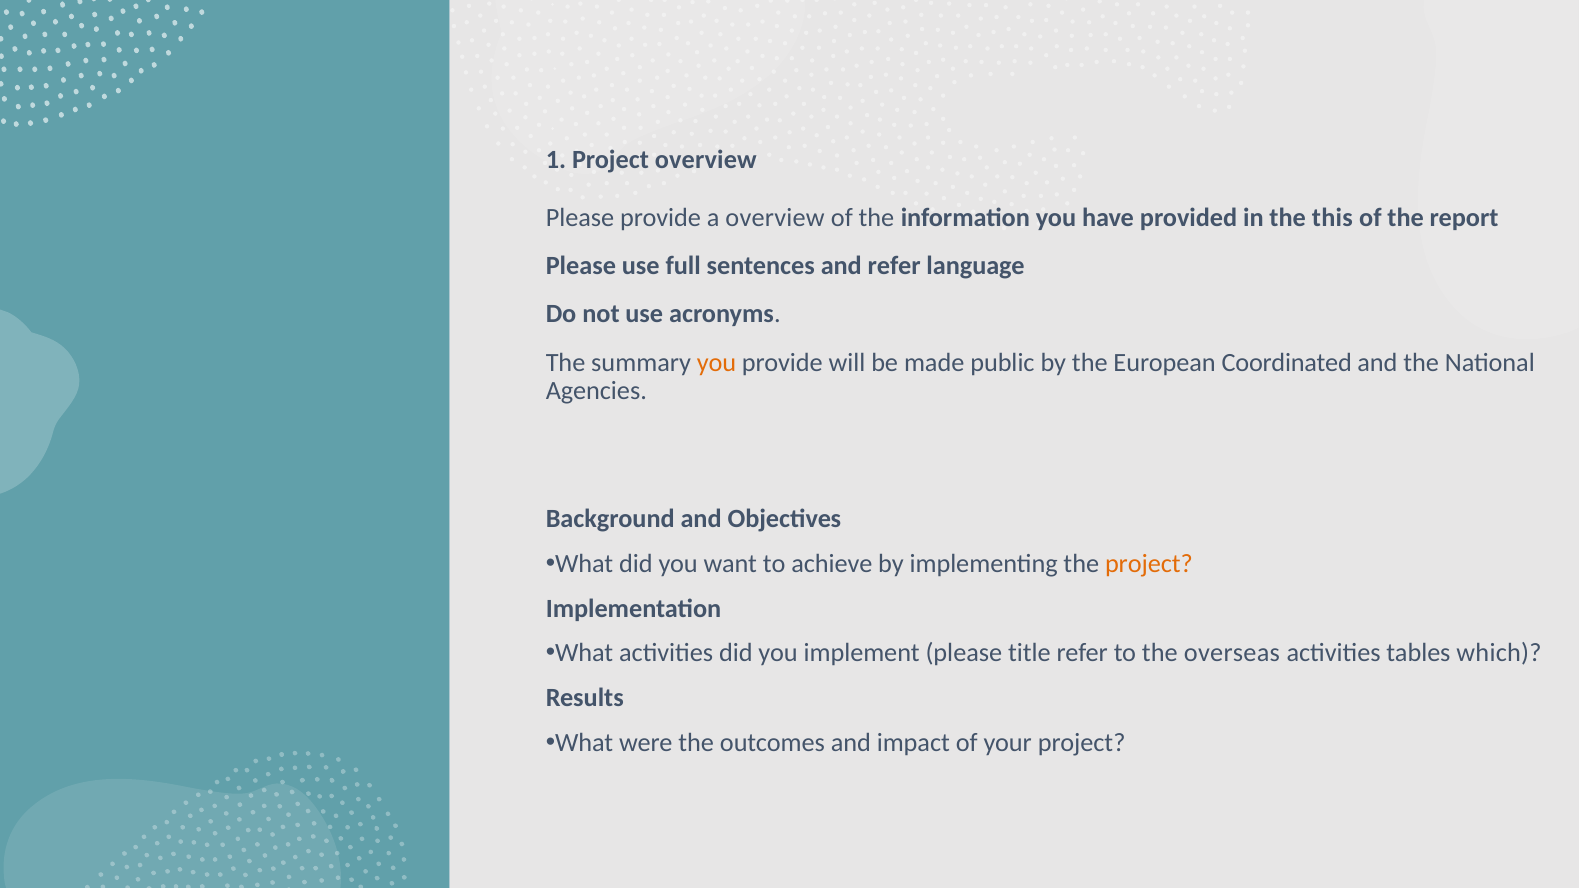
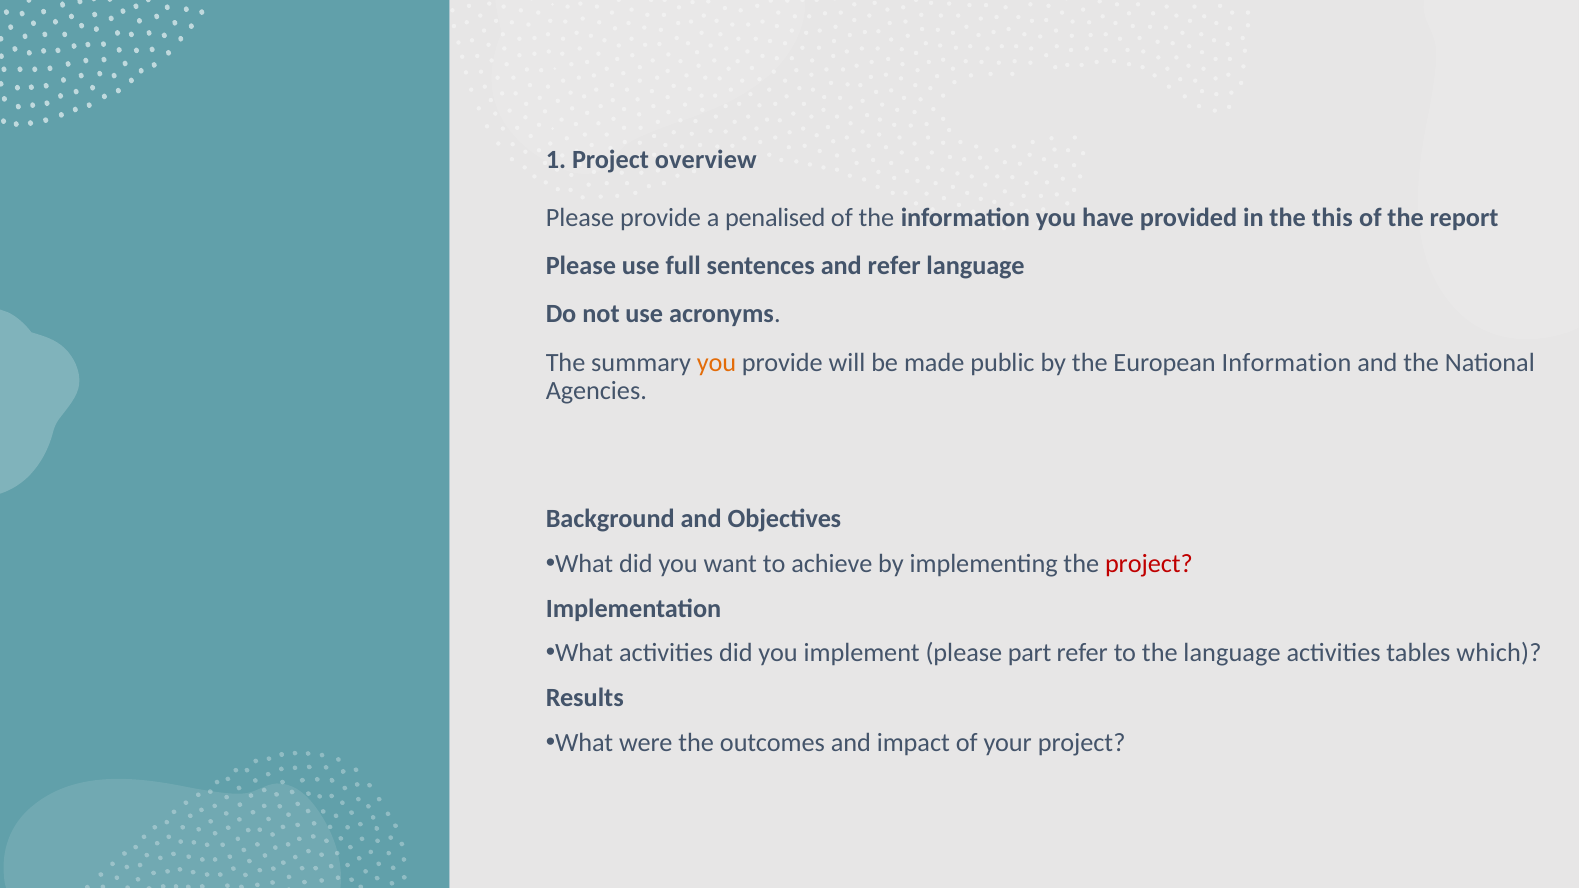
a overview: overview -> penalised
European Coordinated: Coordinated -> Information
project at (1149, 564) colour: orange -> red
title: title -> part
the overseas: overseas -> language
